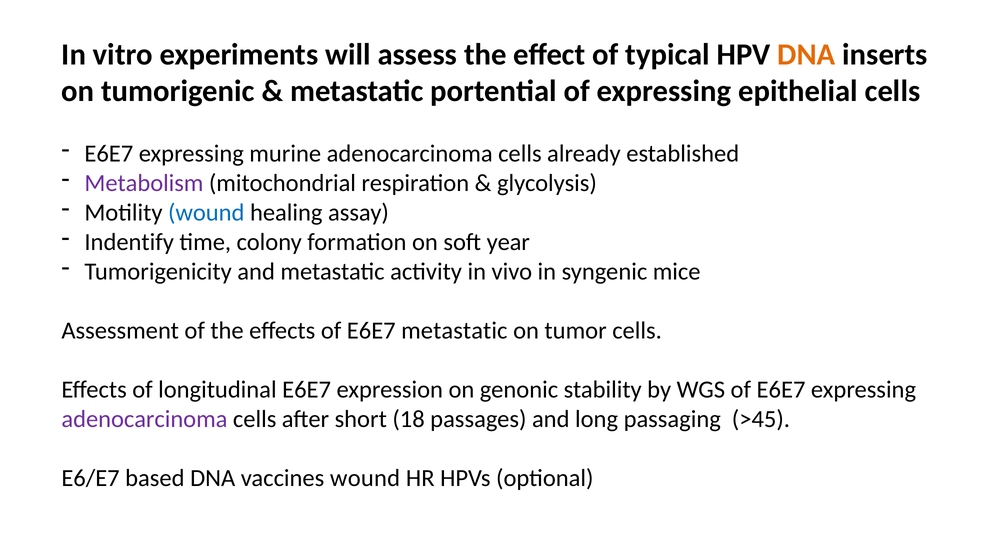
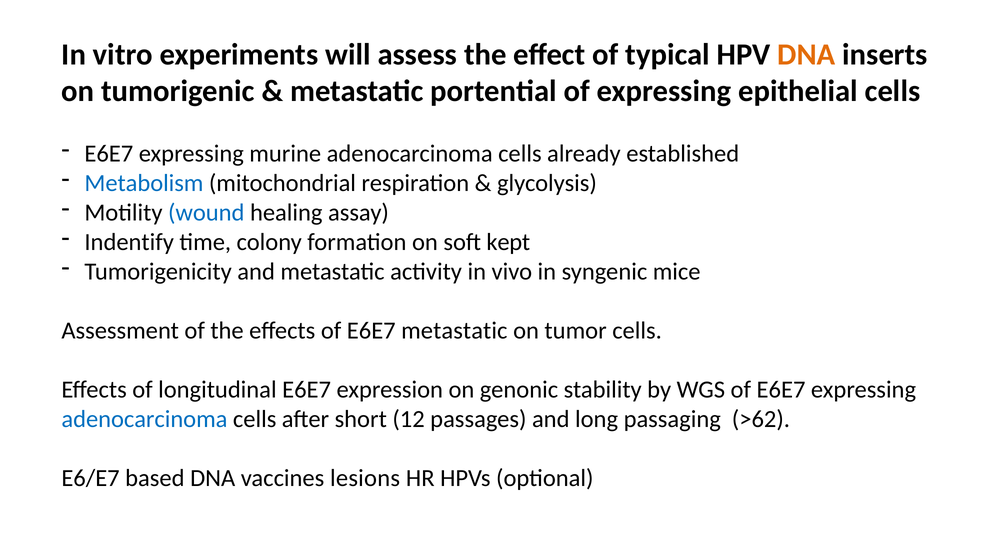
Metabolism colour: purple -> blue
year: year -> kept
adenocarcinoma at (144, 419) colour: purple -> blue
18: 18 -> 12
>45: >45 -> >62
vaccines wound: wound -> lesions
